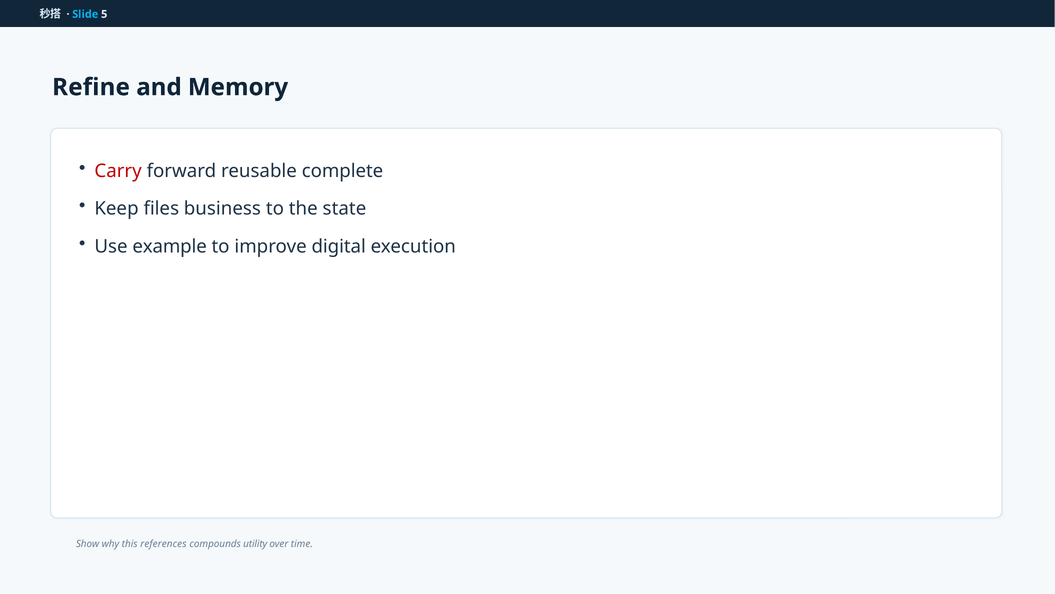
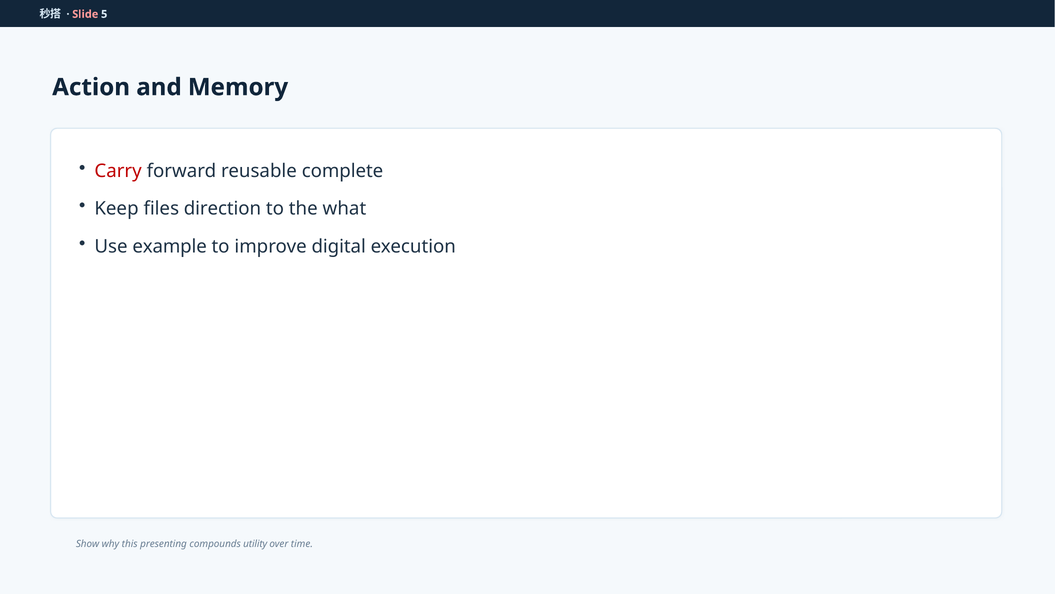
Slide colour: light blue -> pink
Refine: Refine -> Action
business: business -> direction
state: state -> what
references: references -> presenting
